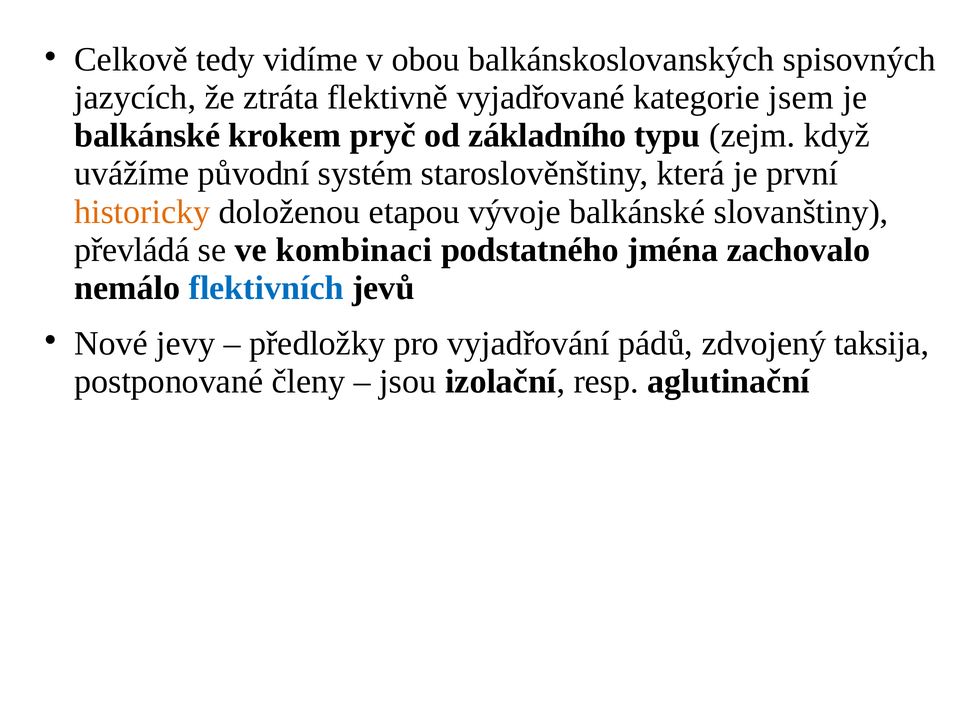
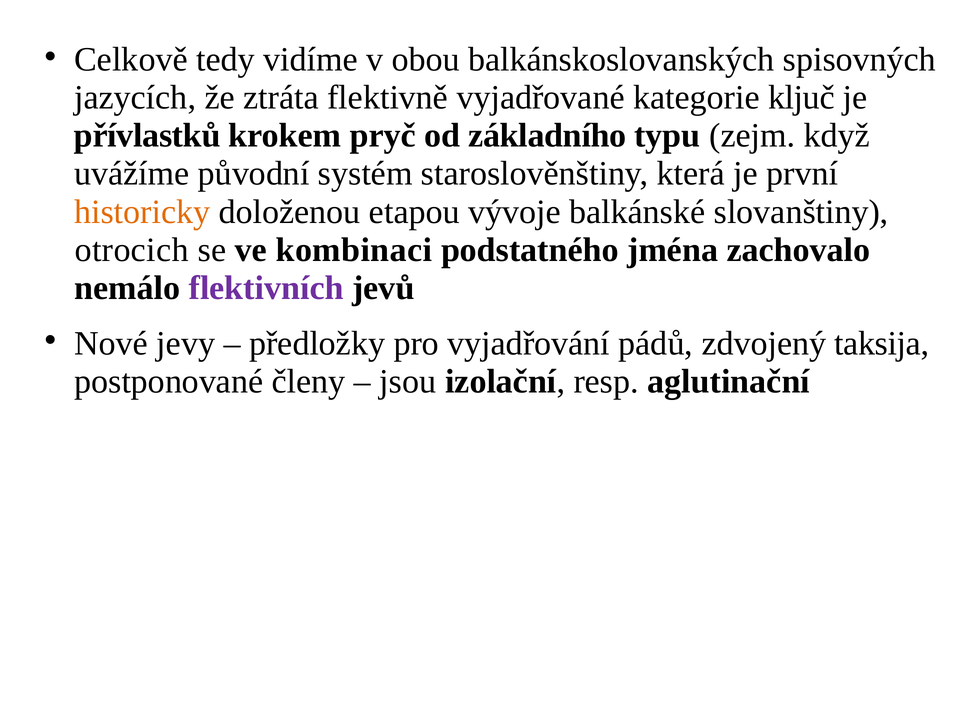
jsem: jsem -> ključ
balkánské at (147, 136): balkánské -> přívlastků
převládá: převládá -> otrocich
flektivních colour: blue -> purple
